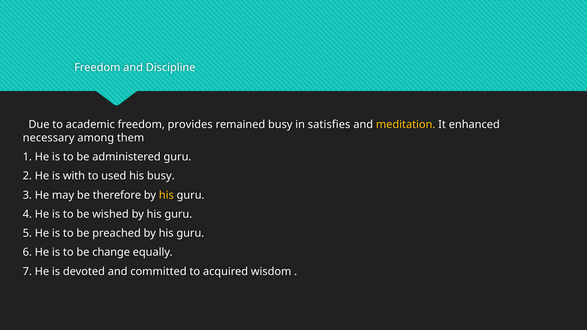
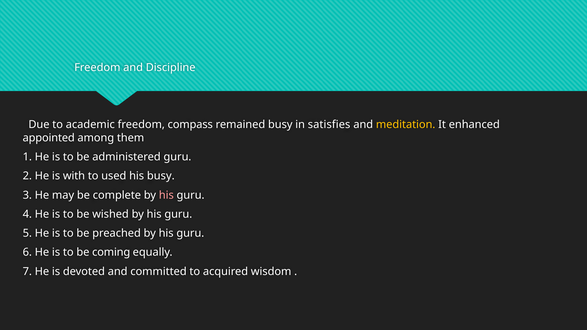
provides: provides -> compass
necessary: necessary -> appointed
therefore: therefore -> complete
his at (166, 195) colour: yellow -> pink
change: change -> coming
